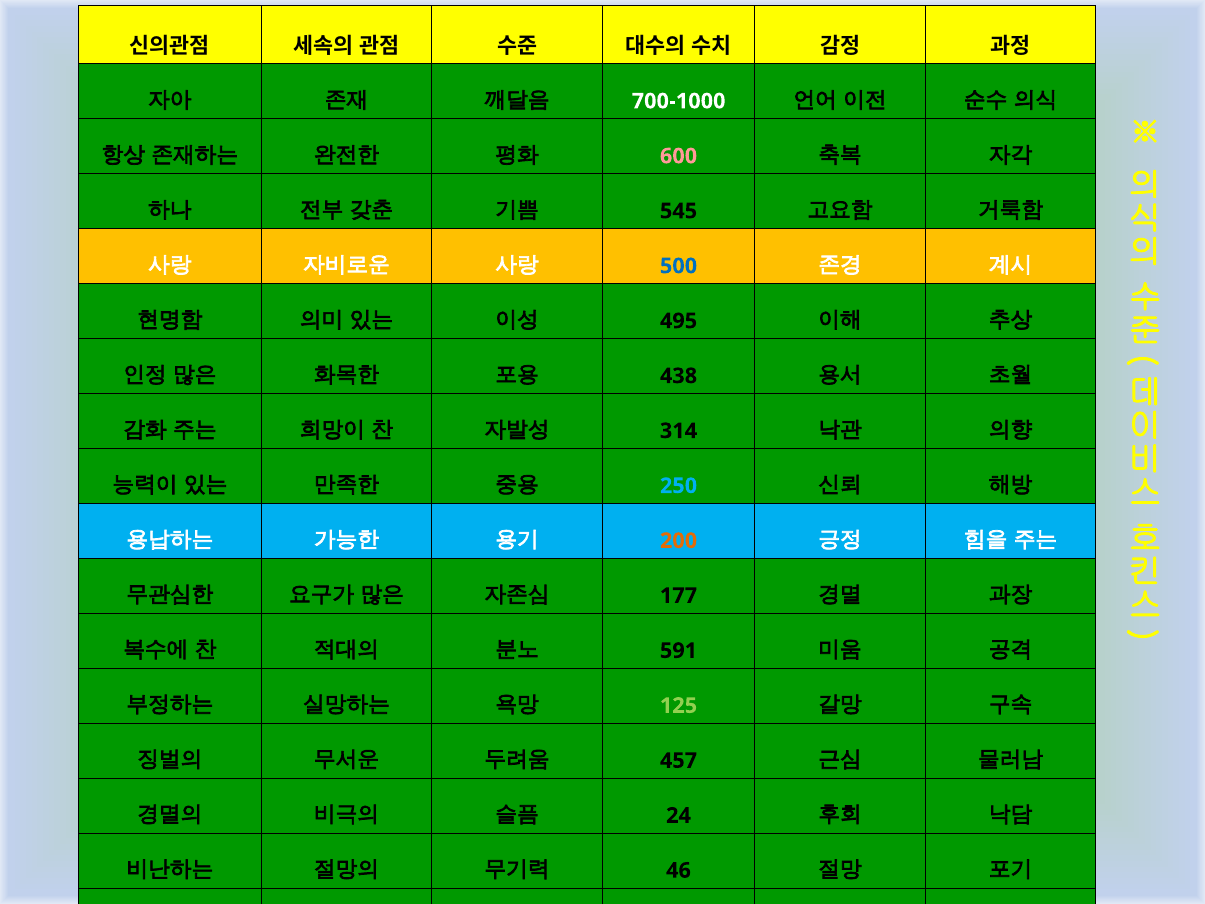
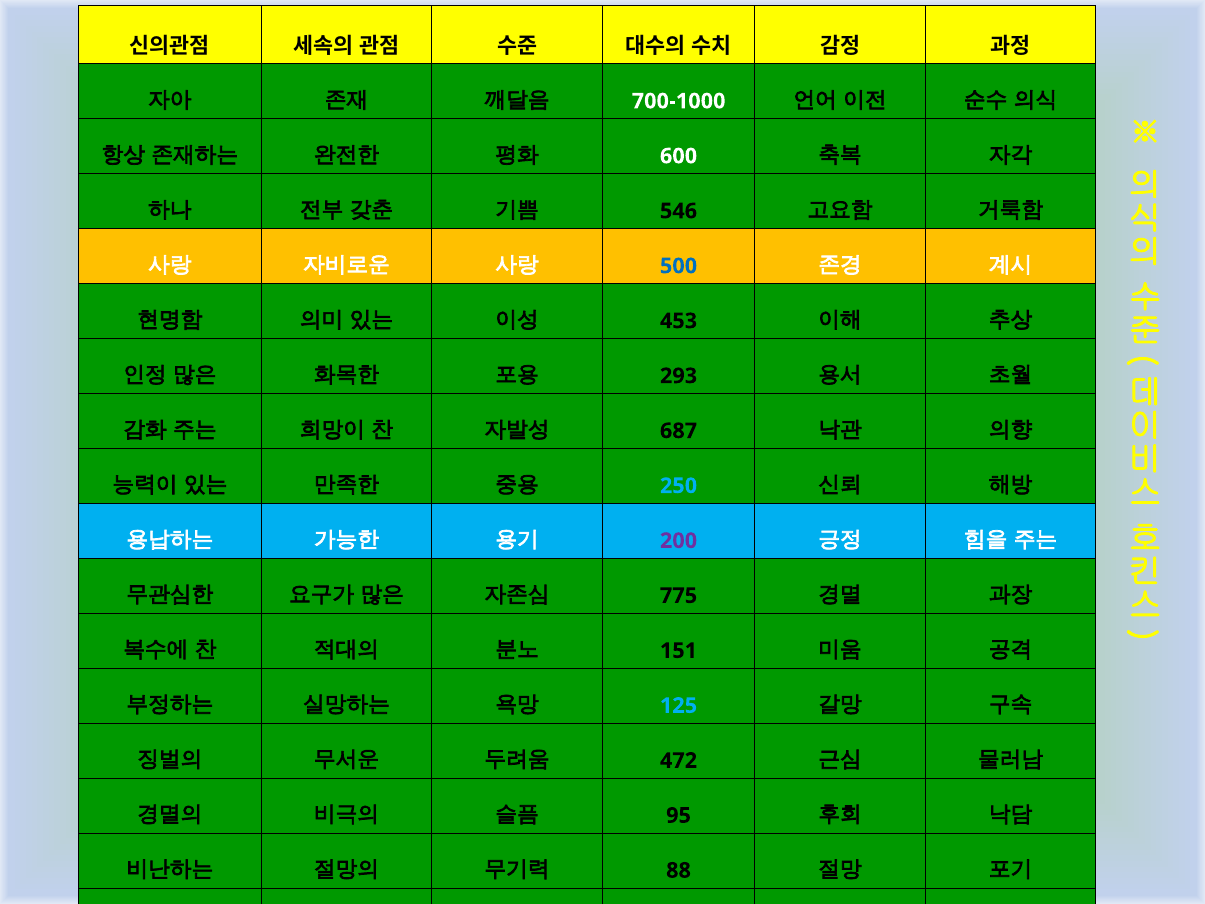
600 colour: pink -> white
545: 545 -> 546
495: 495 -> 453
438: 438 -> 293
314: 314 -> 687
200 colour: orange -> purple
177: 177 -> 775
591: 591 -> 151
125 colour: light green -> light blue
457: 457 -> 472
24: 24 -> 95
46: 46 -> 88
